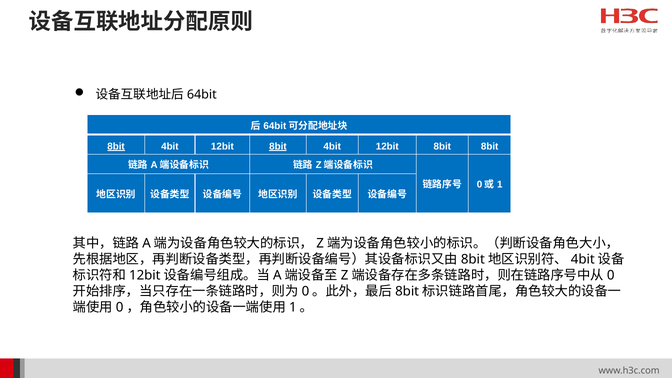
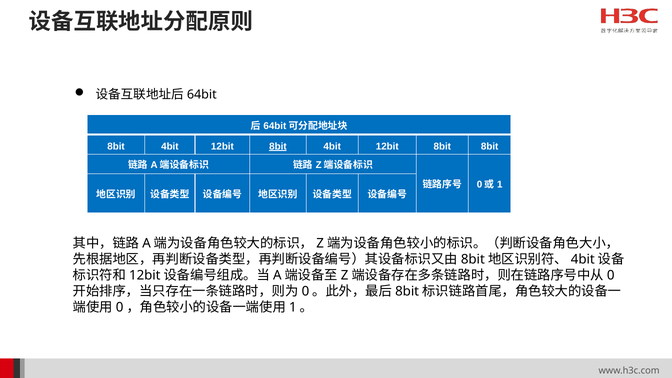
8bit at (116, 146) underline: present -> none
